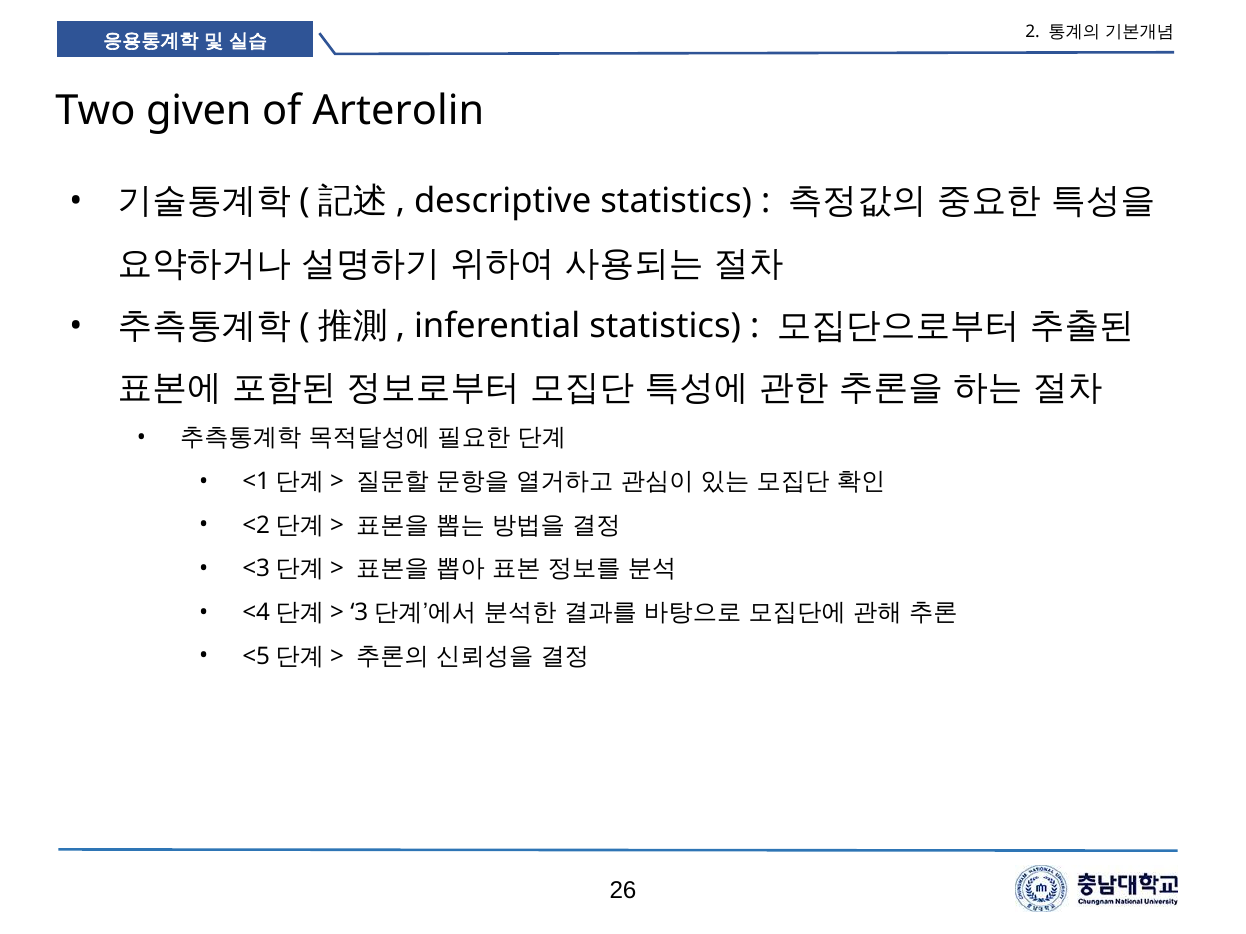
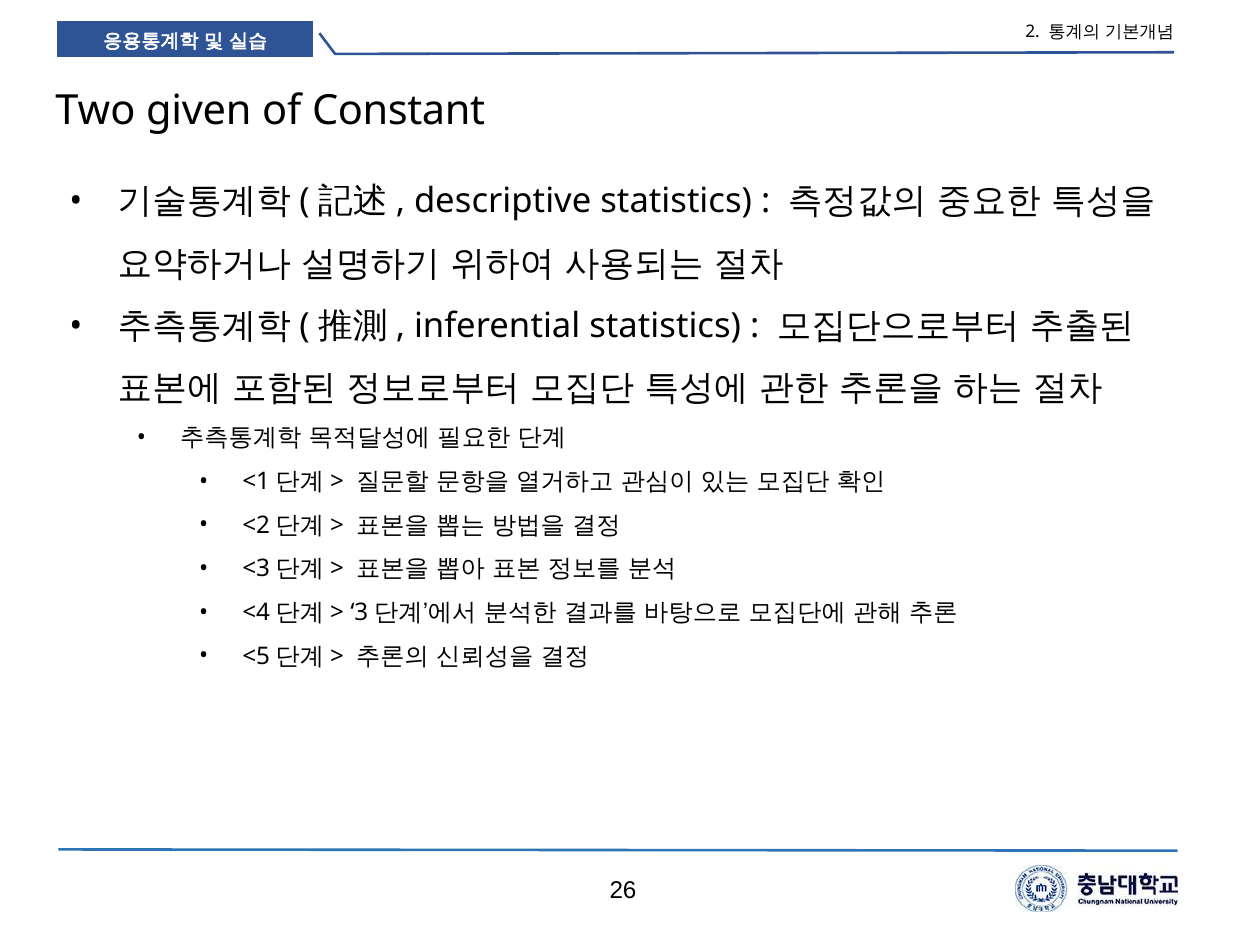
Arterolin: Arterolin -> Constant
